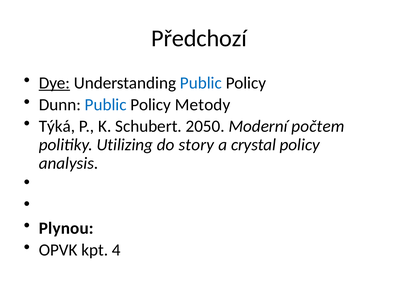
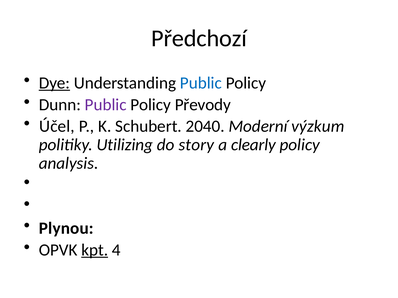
Public at (106, 105) colour: blue -> purple
Metody: Metody -> Převody
Týká: Týká -> Účel
2050: 2050 -> 2040
počtem: počtem -> výzkum
crystal: crystal -> clearly
kpt underline: none -> present
